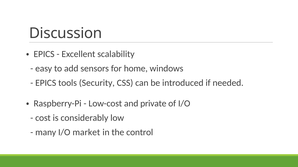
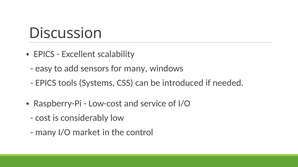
for home: home -> many
Security: Security -> Systems
private: private -> service
